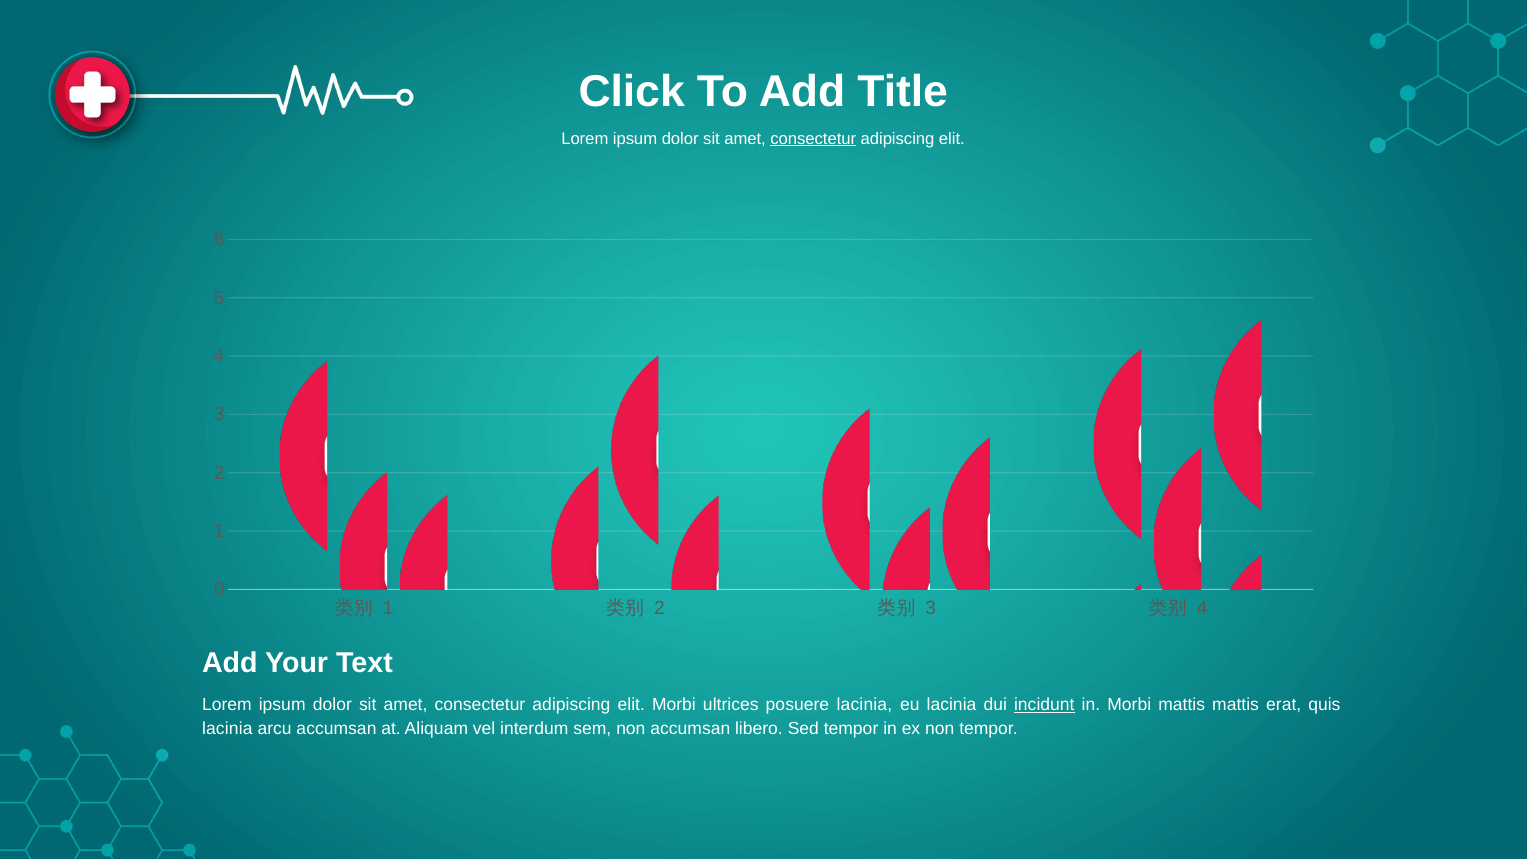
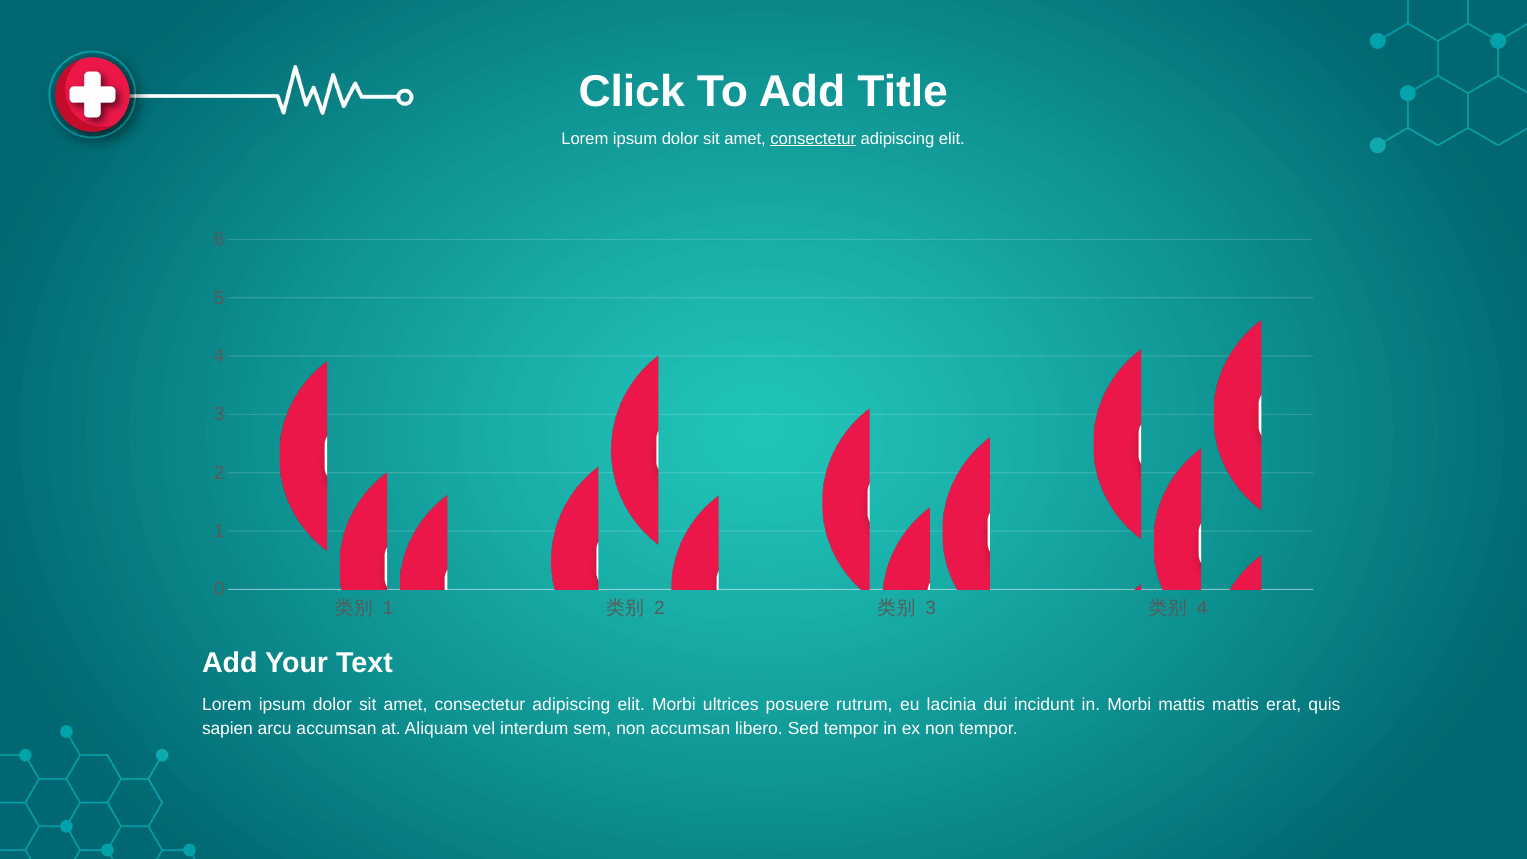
posuere lacinia: lacinia -> rutrum
incidunt underline: present -> none
lacinia at (227, 729): lacinia -> sapien
